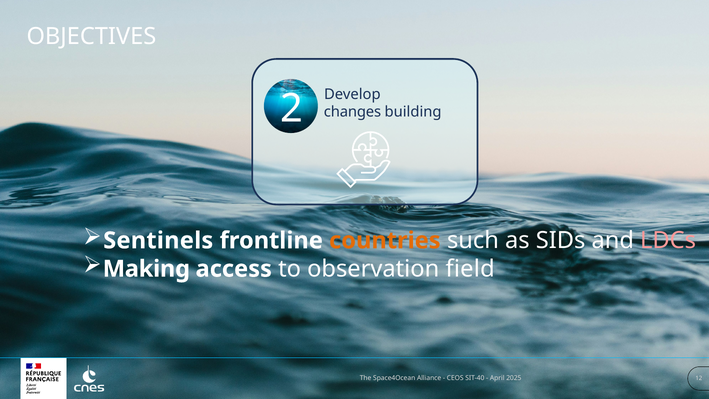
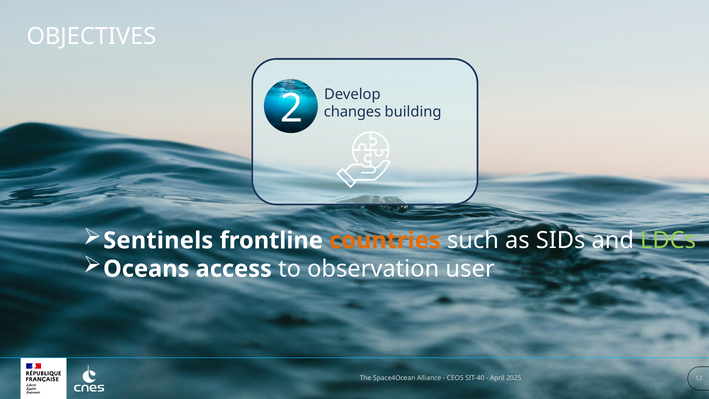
LDCs colour: pink -> light green
Making: Making -> Oceans
field: field -> user
